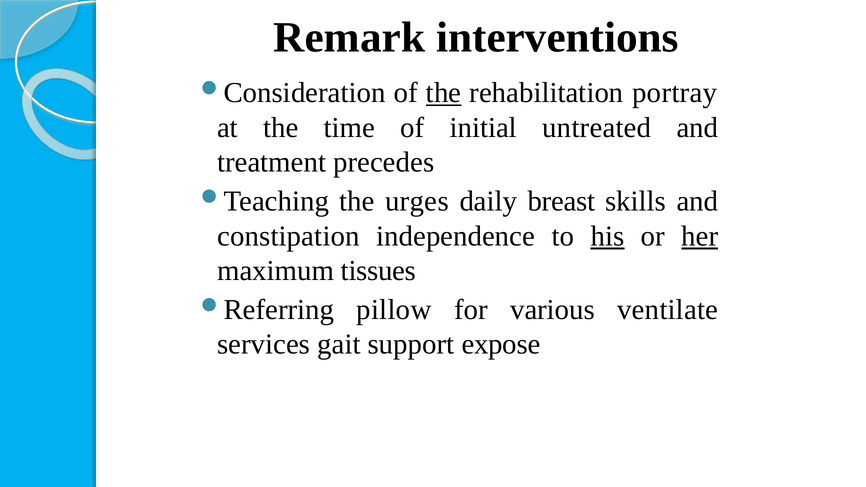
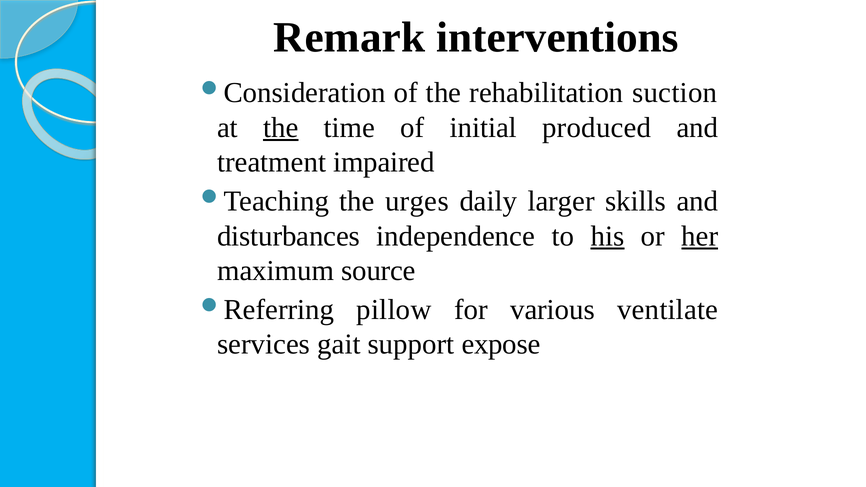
the at (444, 93) underline: present -> none
portray: portray -> suction
the at (281, 128) underline: none -> present
untreated: untreated -> produced
precedes: precedes -> impaired
breast: breast -> larger
constipation: constipation -> disturbances
tissues: tissues -> source
